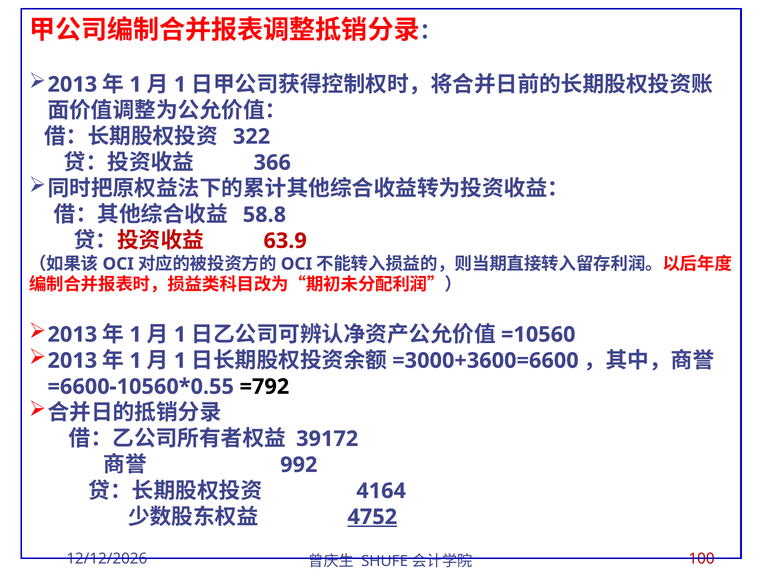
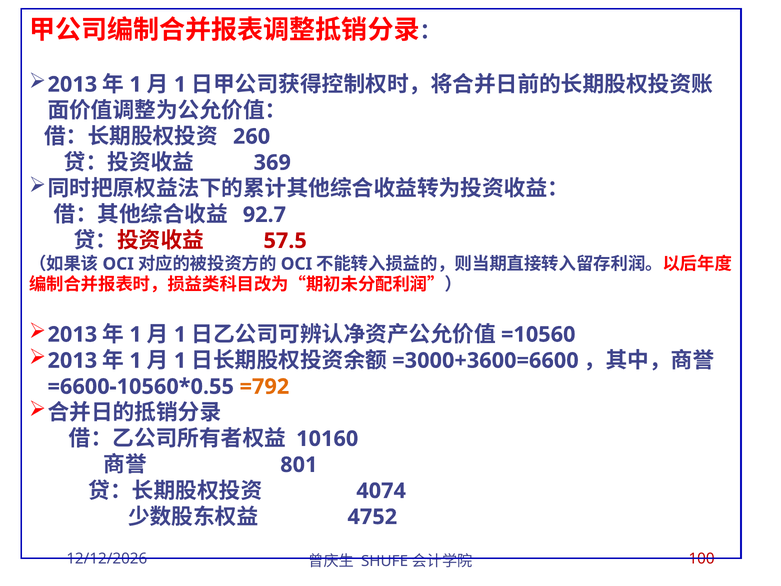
322: 322 -> 260
366: 366 -> 369
58.8: 58.8 -> 92.7
63.9: 63.9 -> 57.5
=792 colour: black -> orange
39172: 39172 -> 10160
992: 992 -> 801
4164: 4164 -> 4074
4752 underline: present -> none
